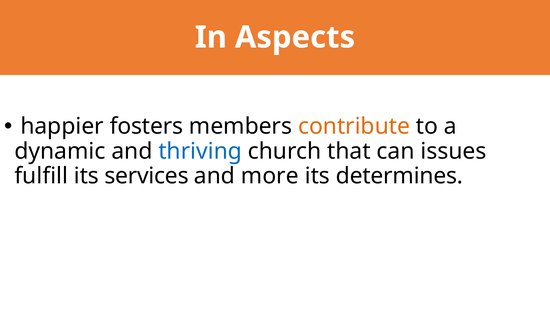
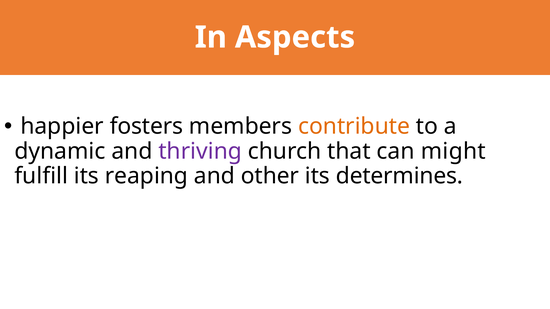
thriving colour: blue -> purple
issues: issues -> might
services: services -> reaping
more: more -> other
